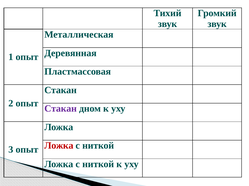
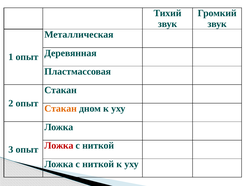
Стакан at (61, 109) colour: purple -> orange
